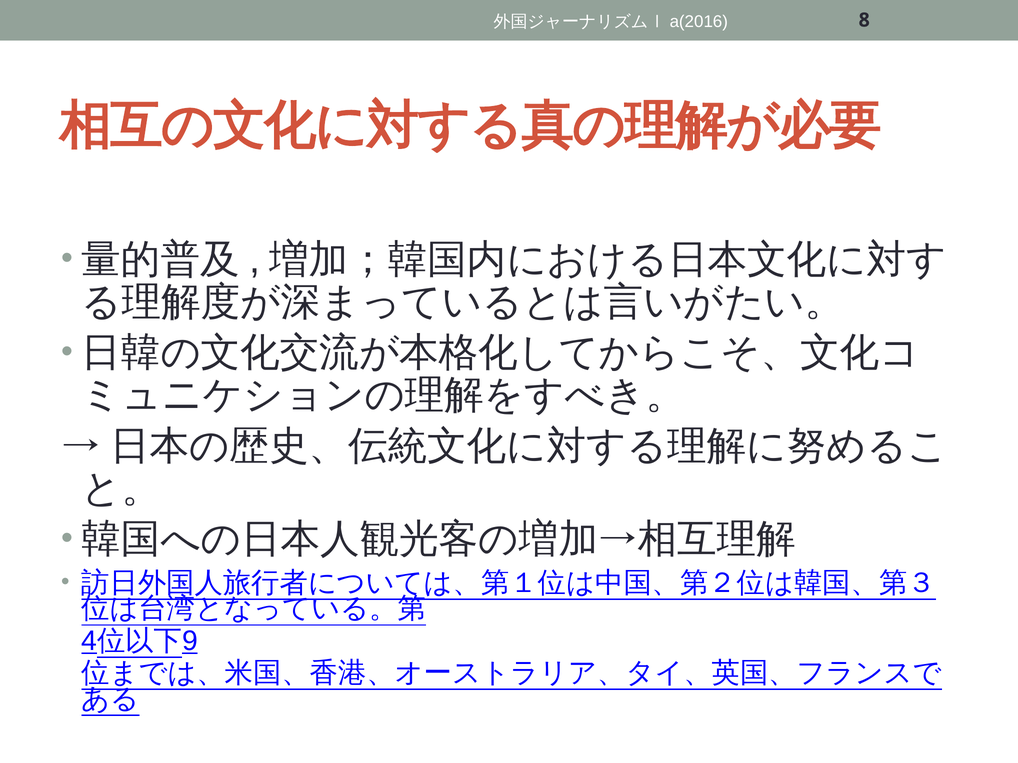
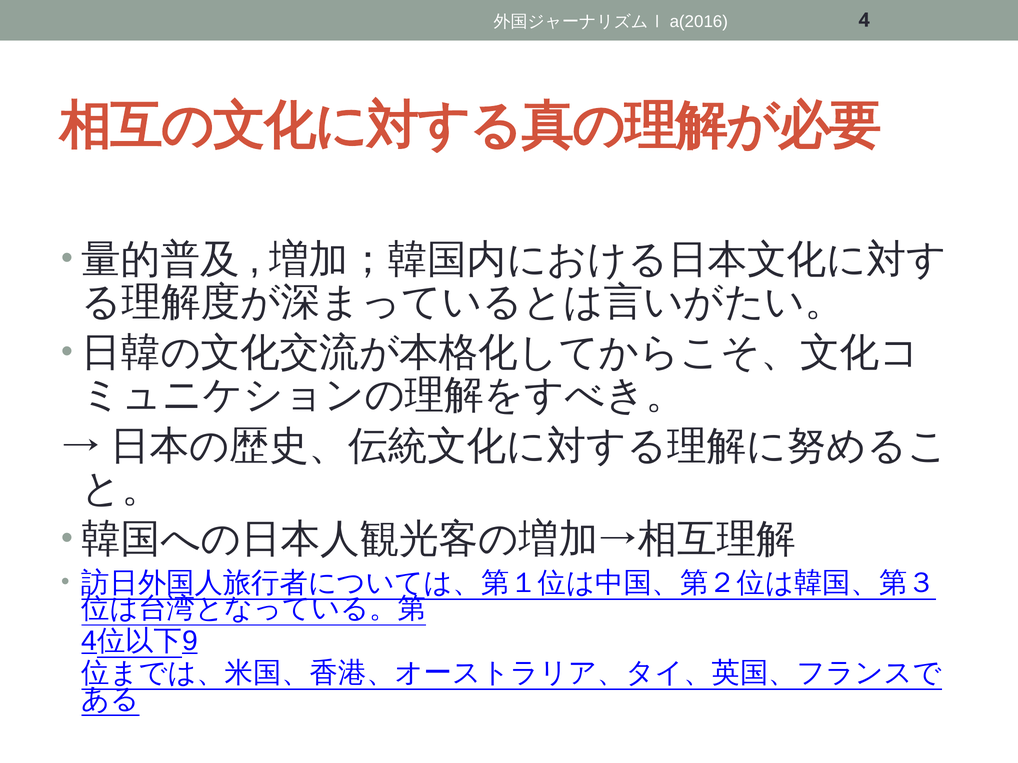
8: 8 -> 4
